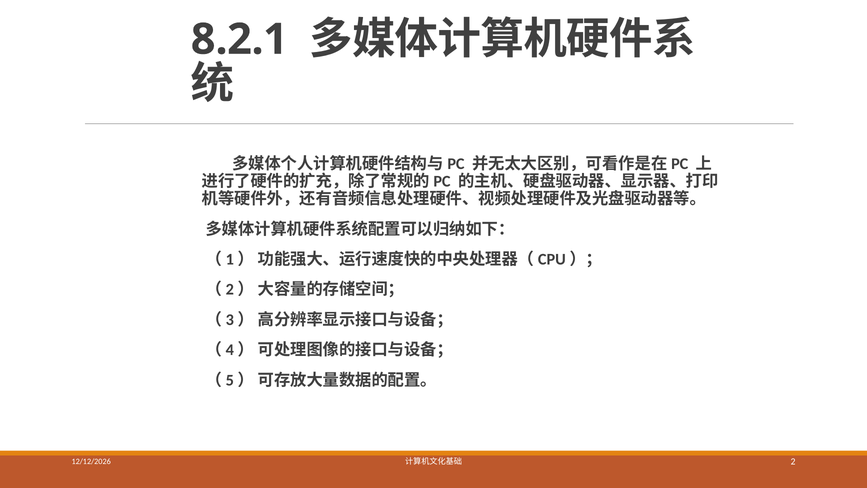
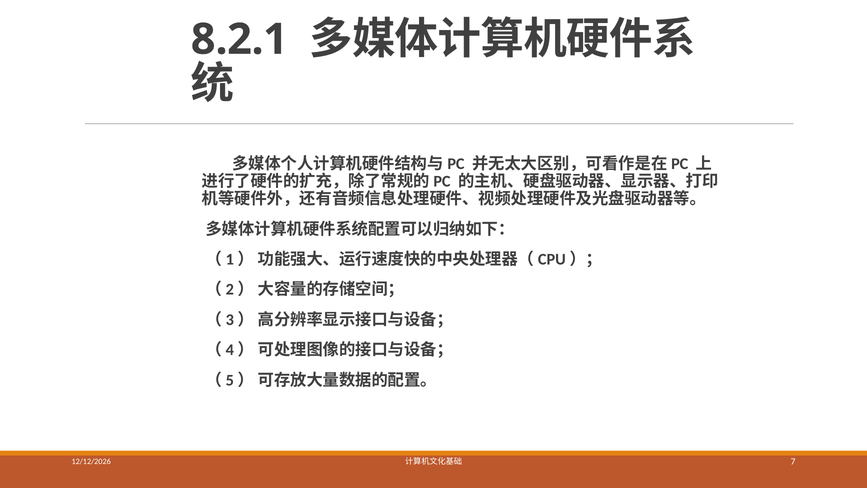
2: 2 -> 7
